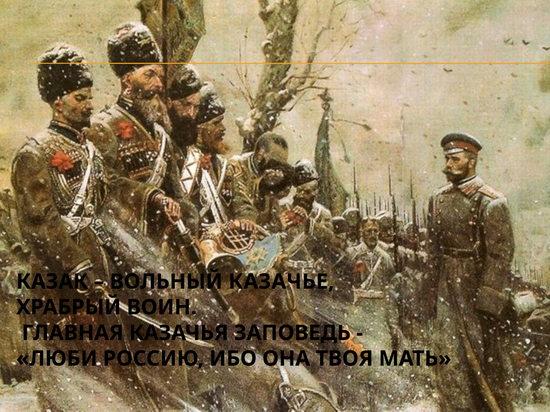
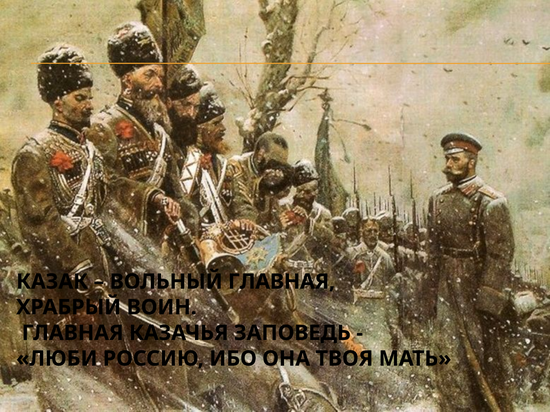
ВОЛЬНЫЙ КАЗАЧЬЕ: КАЗАЧЬЕ -> ГЛАВНАЯ
